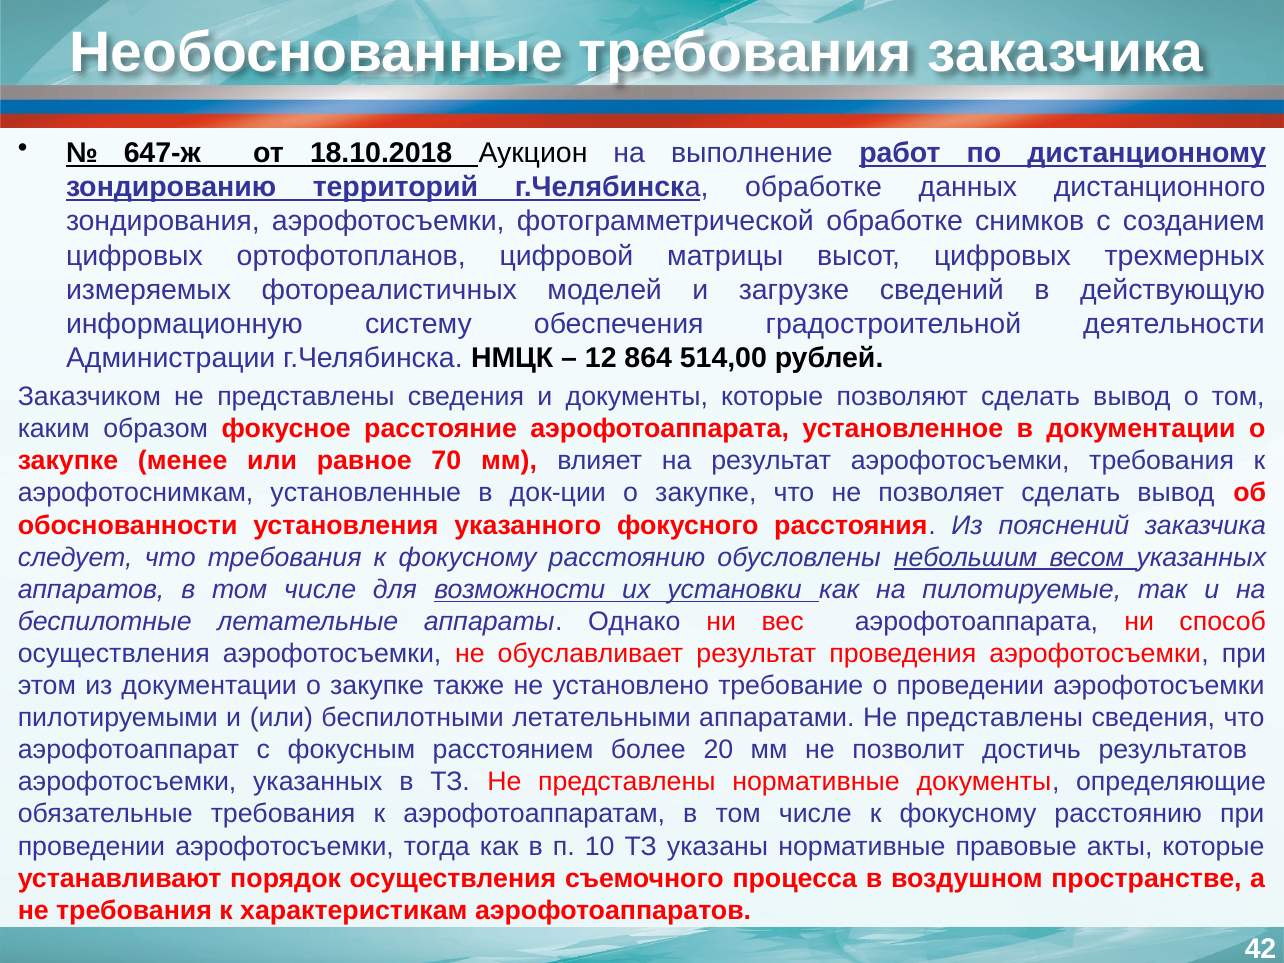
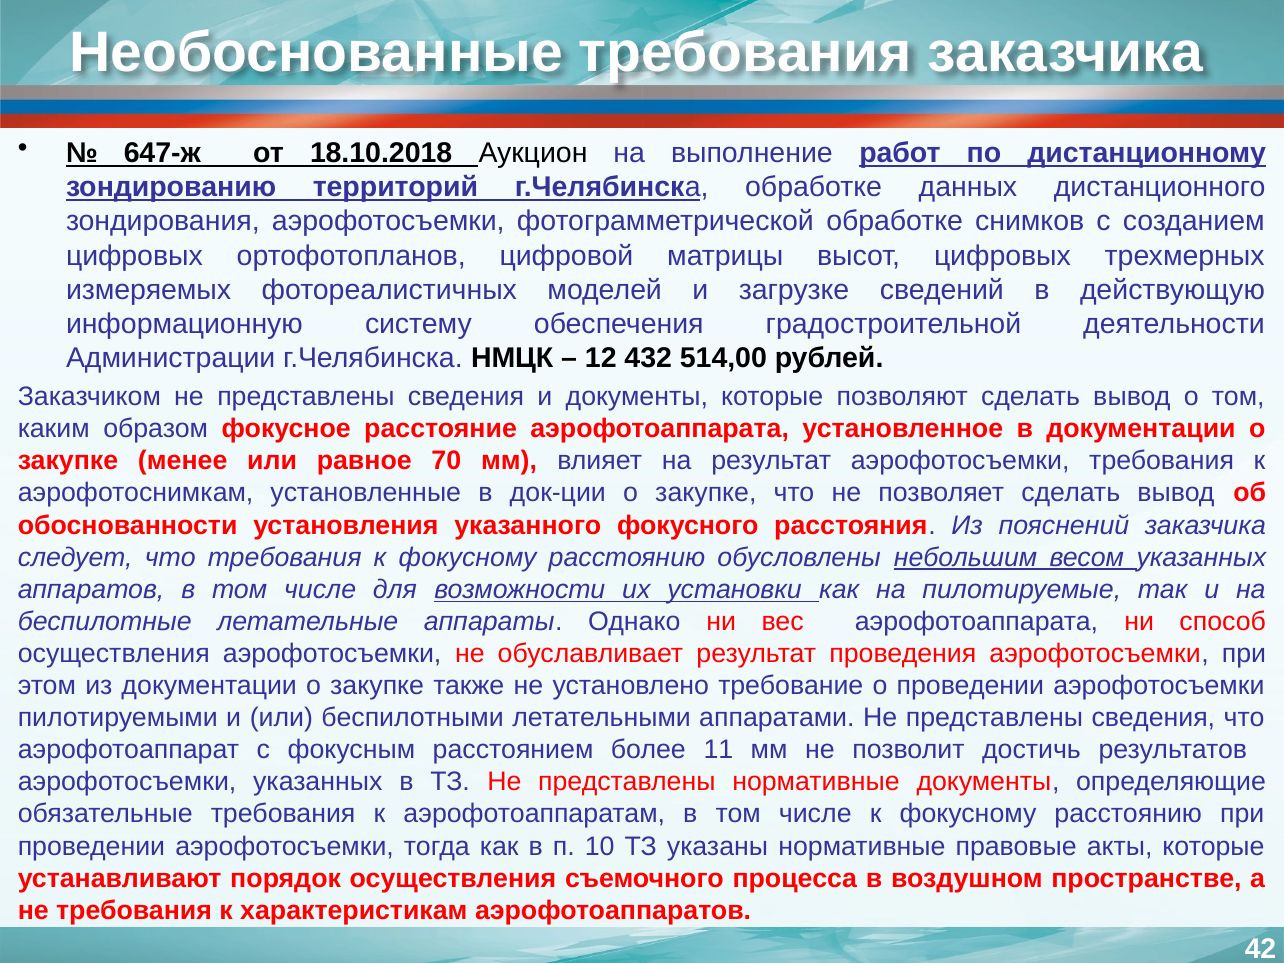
864: 864 -> 432
20: 20 -> 11
